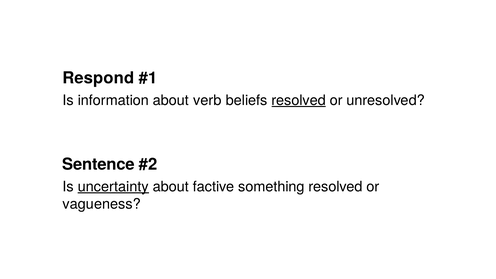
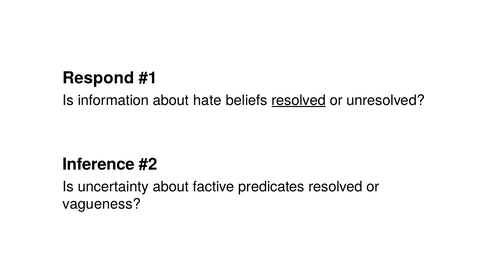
verb: verb -> hate
Sentence: Sentence -> Inference
uncertainty underline: present -> none
something: something -> predicates
